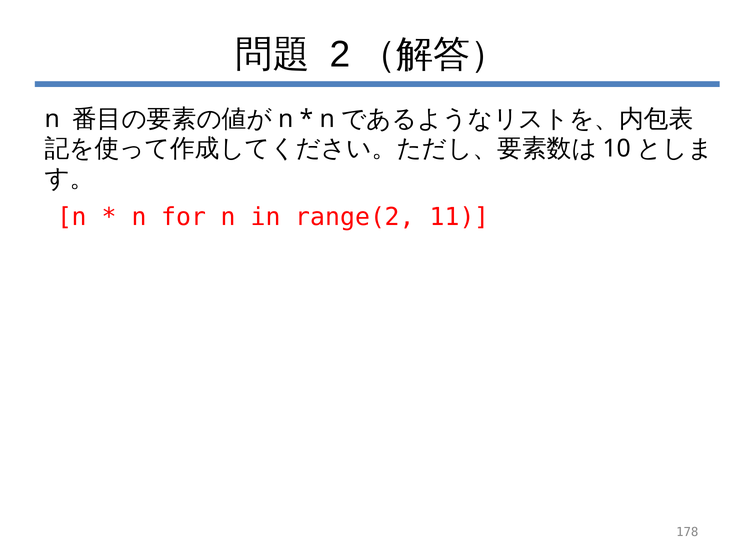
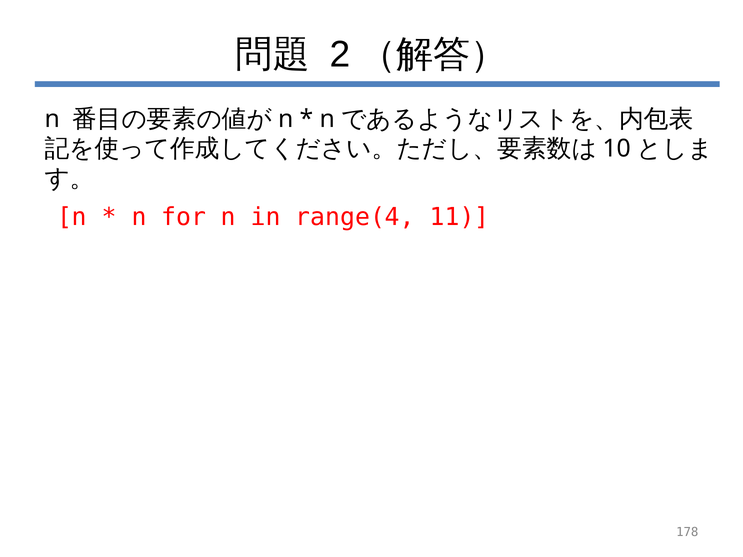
range(2: range(2 -> range(4
